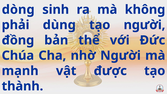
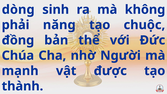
dùng: dùng -> năng
tạo người: người -> chuộc
